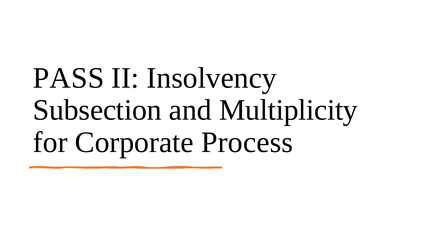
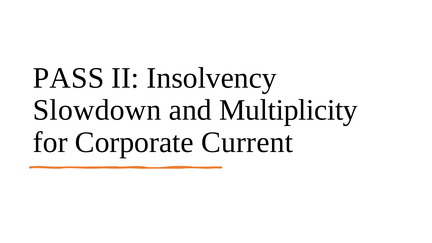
Subsection: Subsection -> Slowdown
Process: Process -> Current
